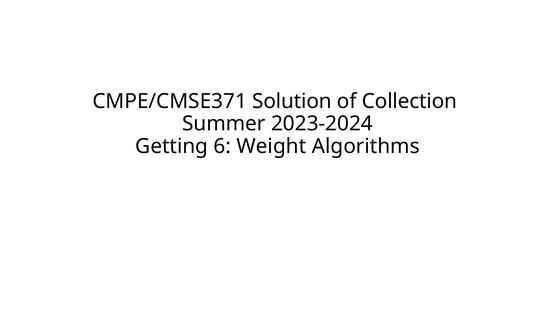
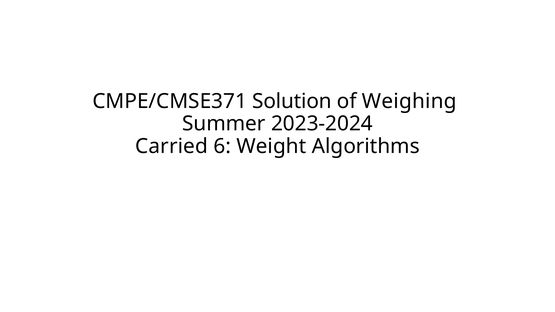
Collection: Collection -> Weighing
Getting: Getting -> Carried
